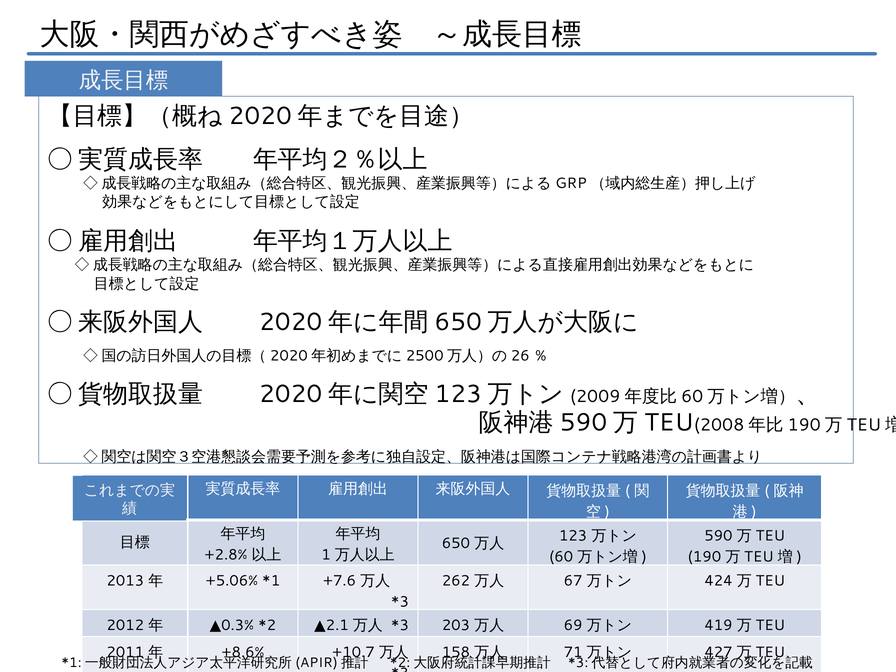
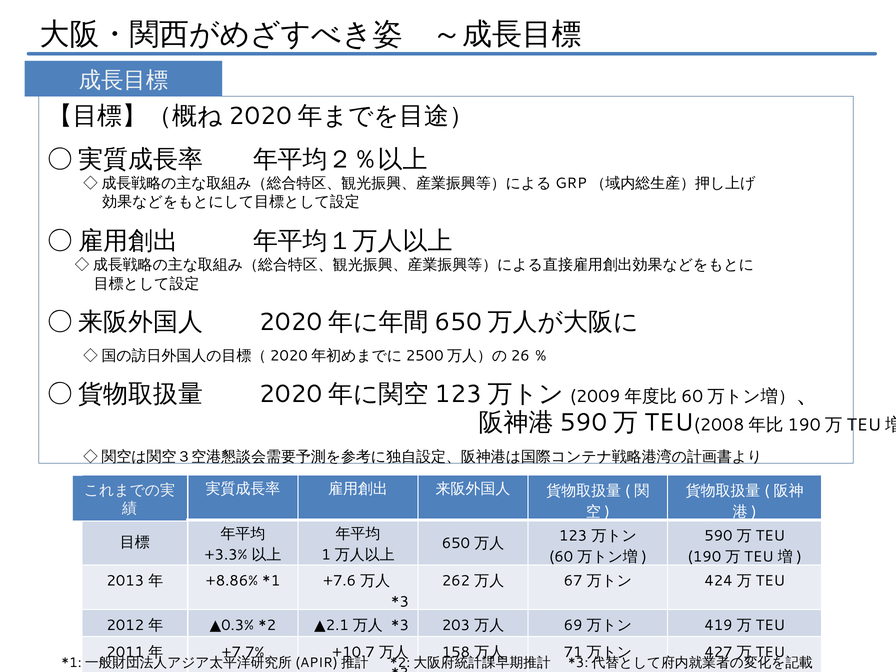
+2.8%: +2.8% -> +3.3%
+5.06%: +5.06% -> +8.86%
+8.6%: +8.6% -> +7.7%
